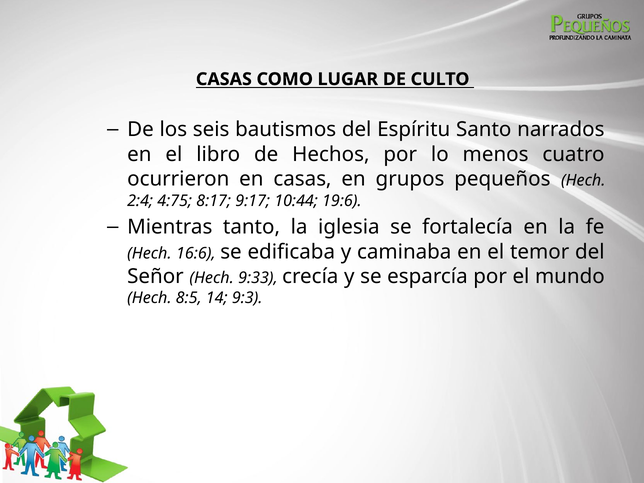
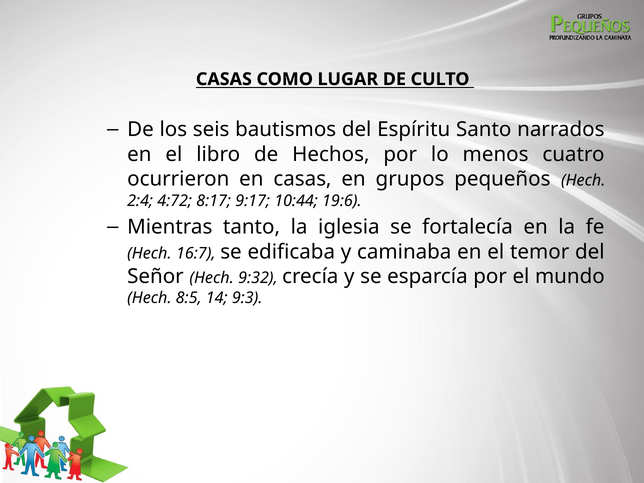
4:75: 4:75 -> 4:72
16:6: 16:6 -> 16:7
9:33: 9:33 -> 9:32
